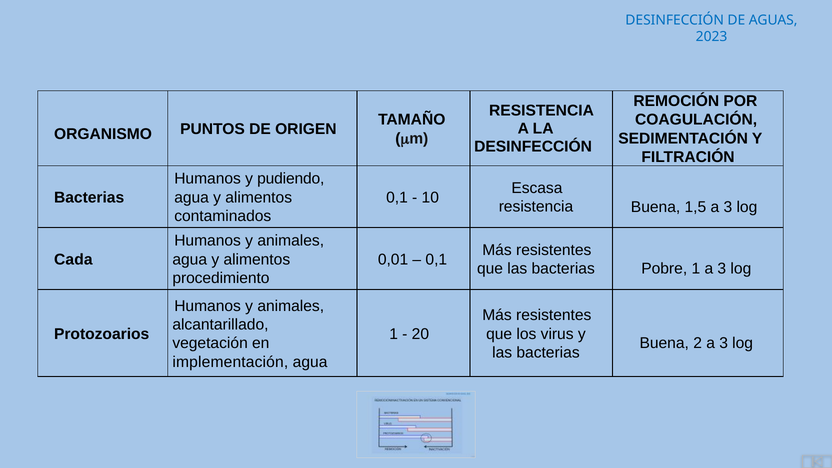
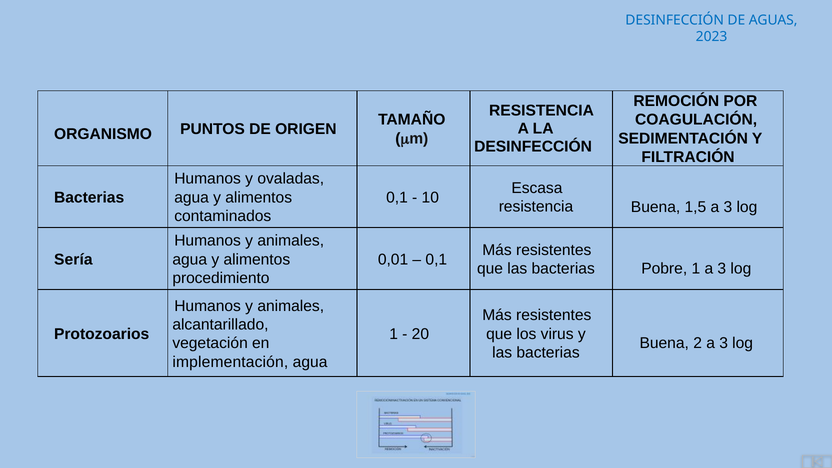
pudiendo: pudiendo -> ovaladas
Cada: Cada -> Sería
